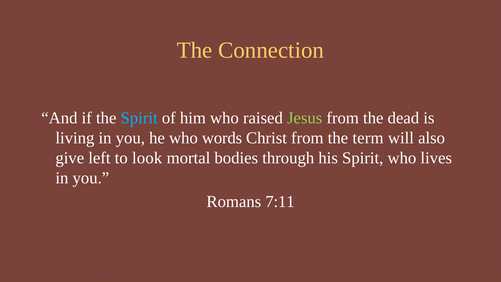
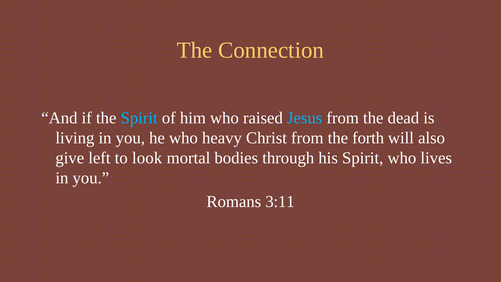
Jesus colour: light green -> light blue
words: words -> heavy
term: term -> forth
7:11: 7:11 -> 3:11
